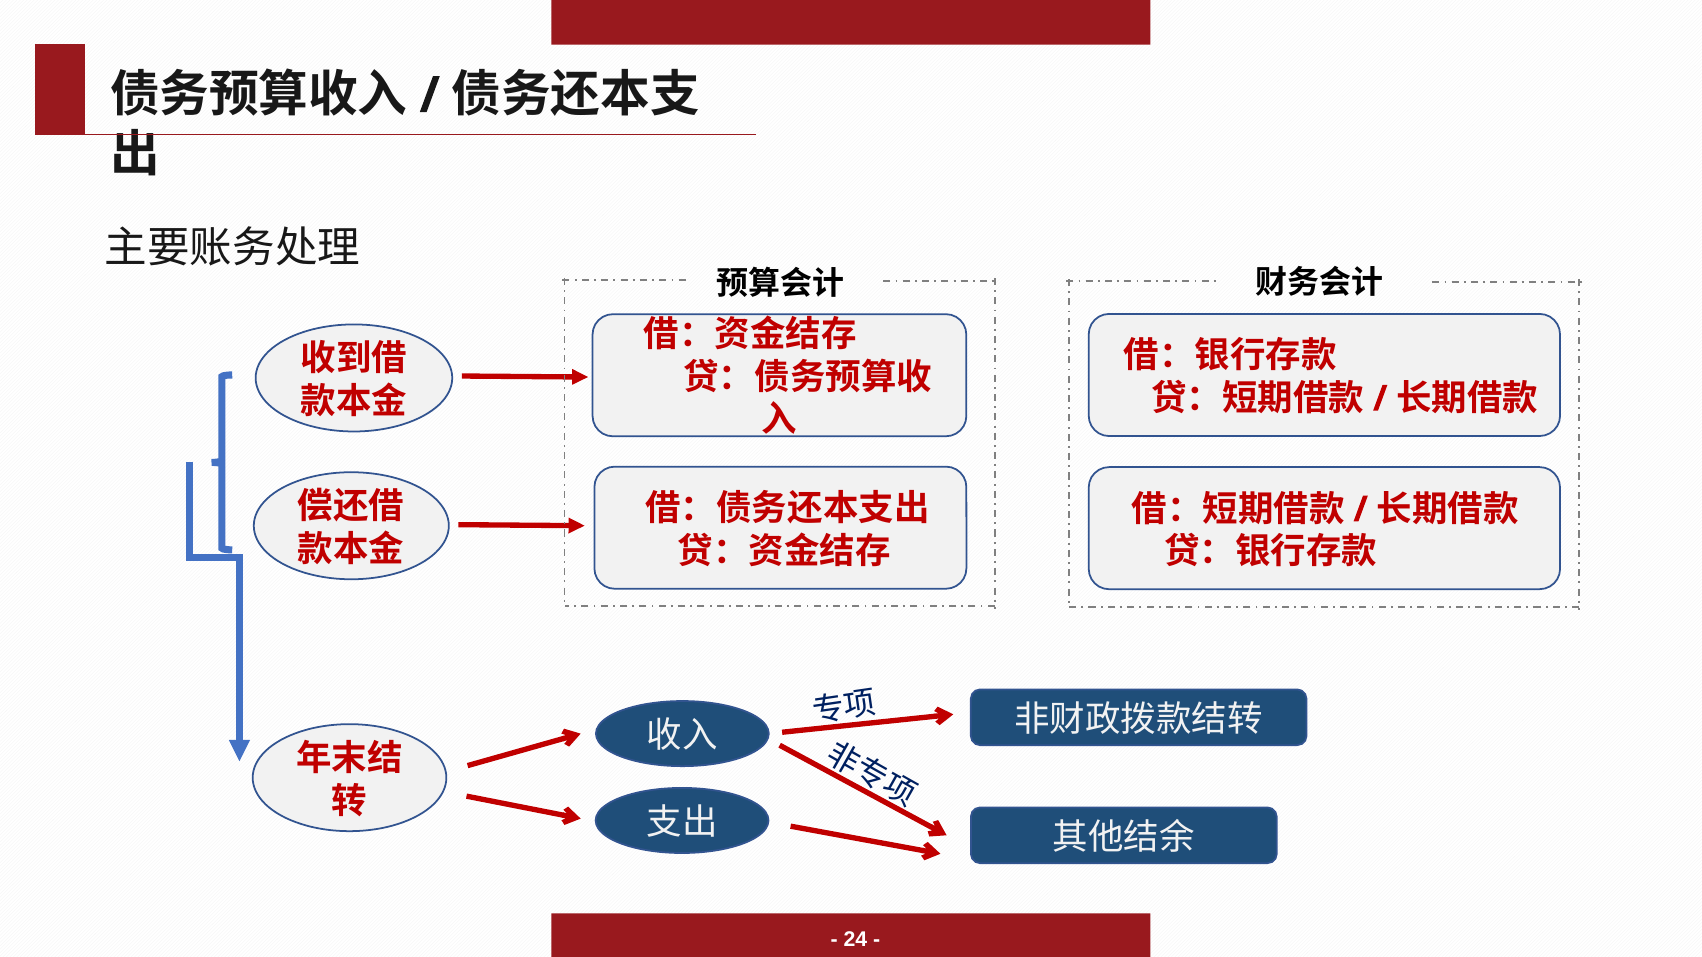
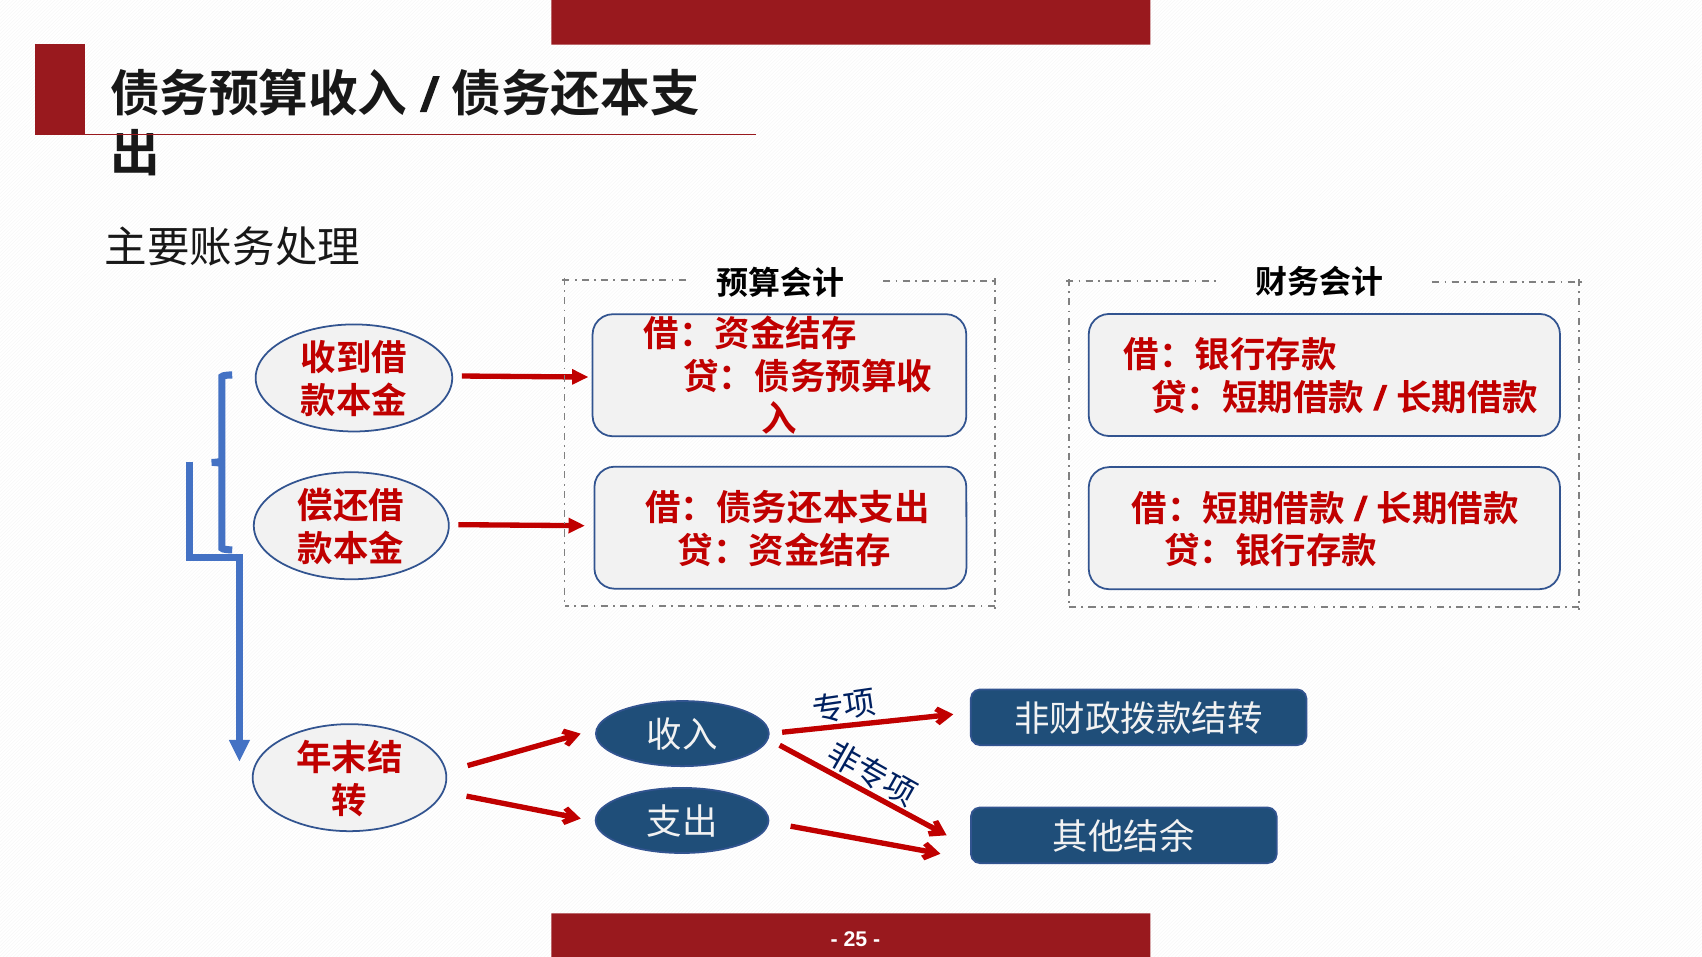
24: 24 -> 25
